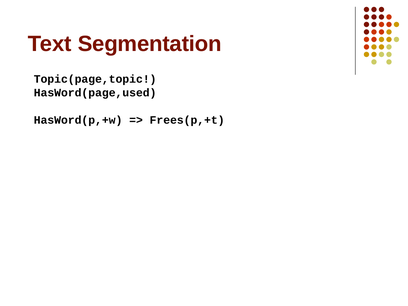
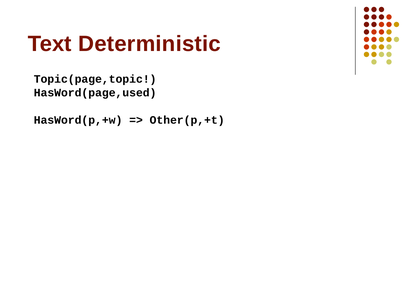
Segmentation: Segmentation -> Deterministic
Frees(p,+t: Frees(p,+t -> Other(p,+t
